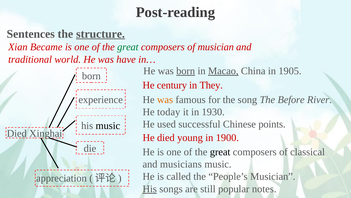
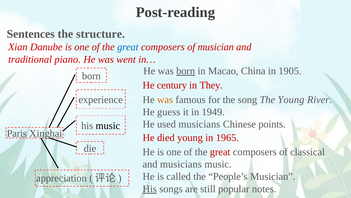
structure underline: present -> none
Became: Became -> Danube
great at (128, 47) colour: green -> blue
world: world -> piano
have: have -> went
Macao underline: present -> none
The Before: Before -> Young
today: today -> guess
1930: 1930 -> 1949
used successful: successful -> musicians
Died at (17, 133): Died -> Paris
1900: 1900 -> 1965
great at (220, 152) colour: black -> red
